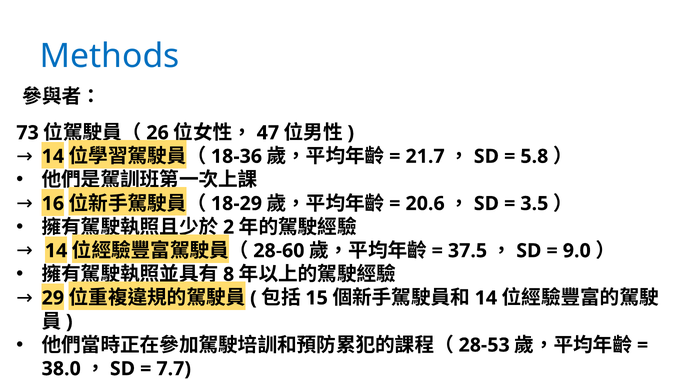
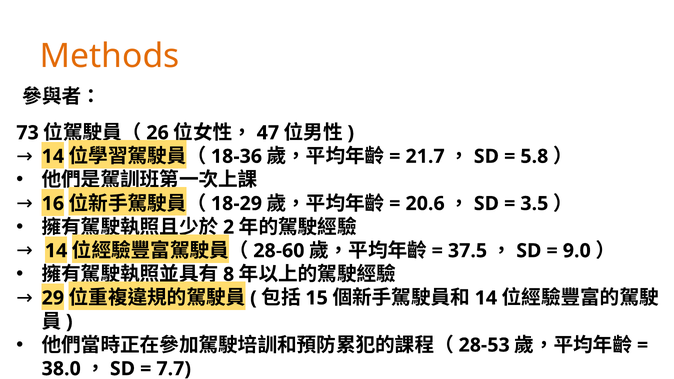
Methods colour: blue -> orange
